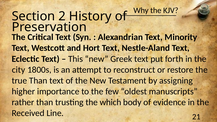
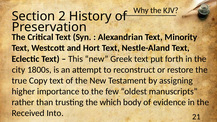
true Than: Than -> Copy
Line: Line -> Into
